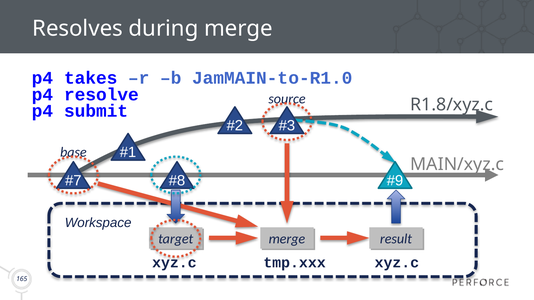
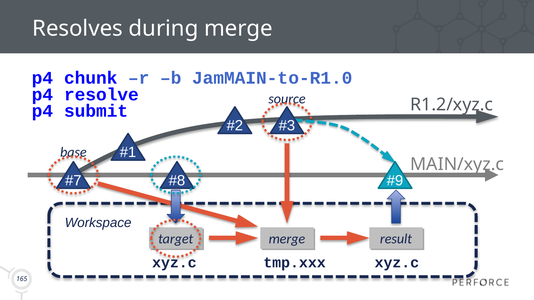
takes: takes -> chunk
R1.8/xyz.c: R1.8/xyz.c -> R1.2/xyz.c
